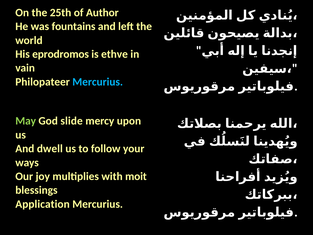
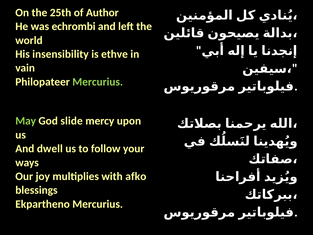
fountains: fountains -> echrombi
eprodromos: eprodromos -> insensibility
Mercurius at (98, 82) colour: light blue -> light green
moit: moit -> afko
Application: Application -> Ekpartheno
